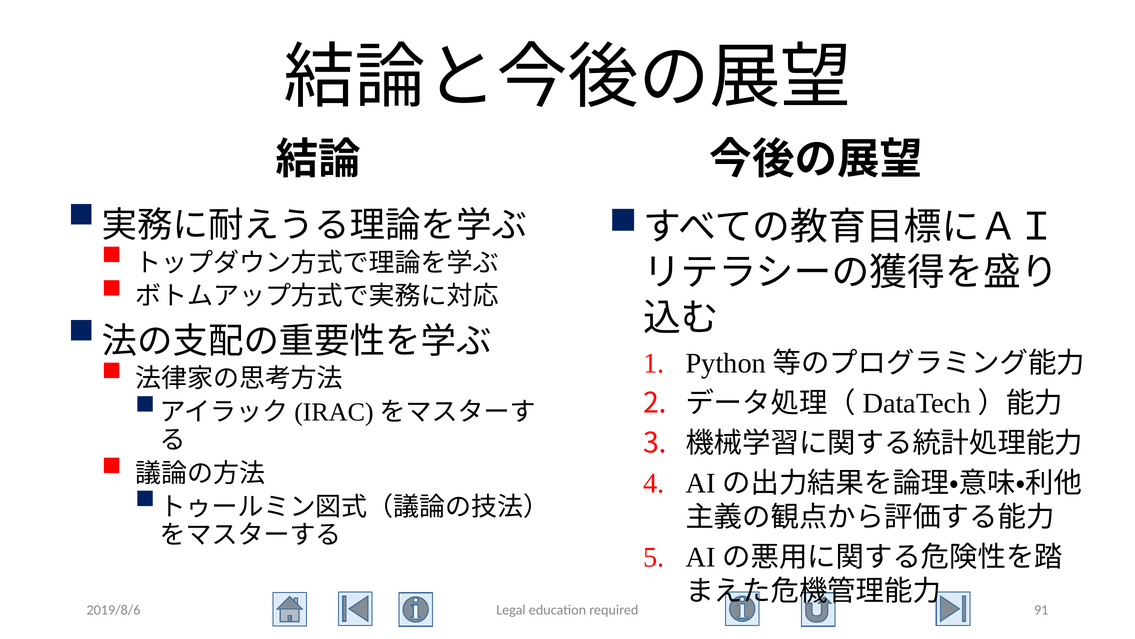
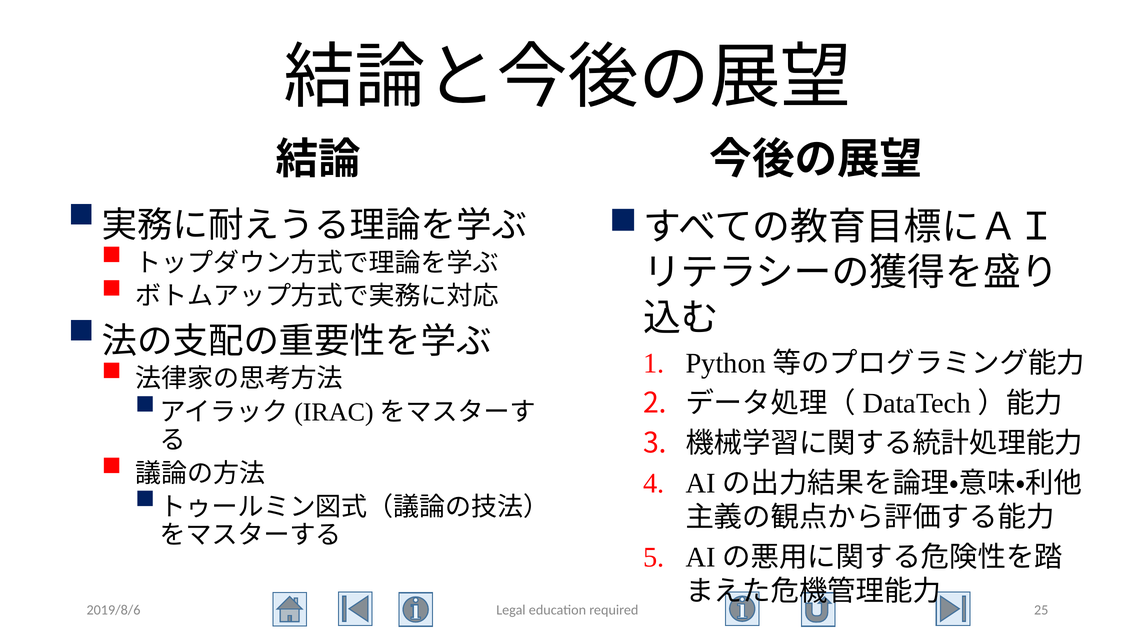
91: 91 -> 25
